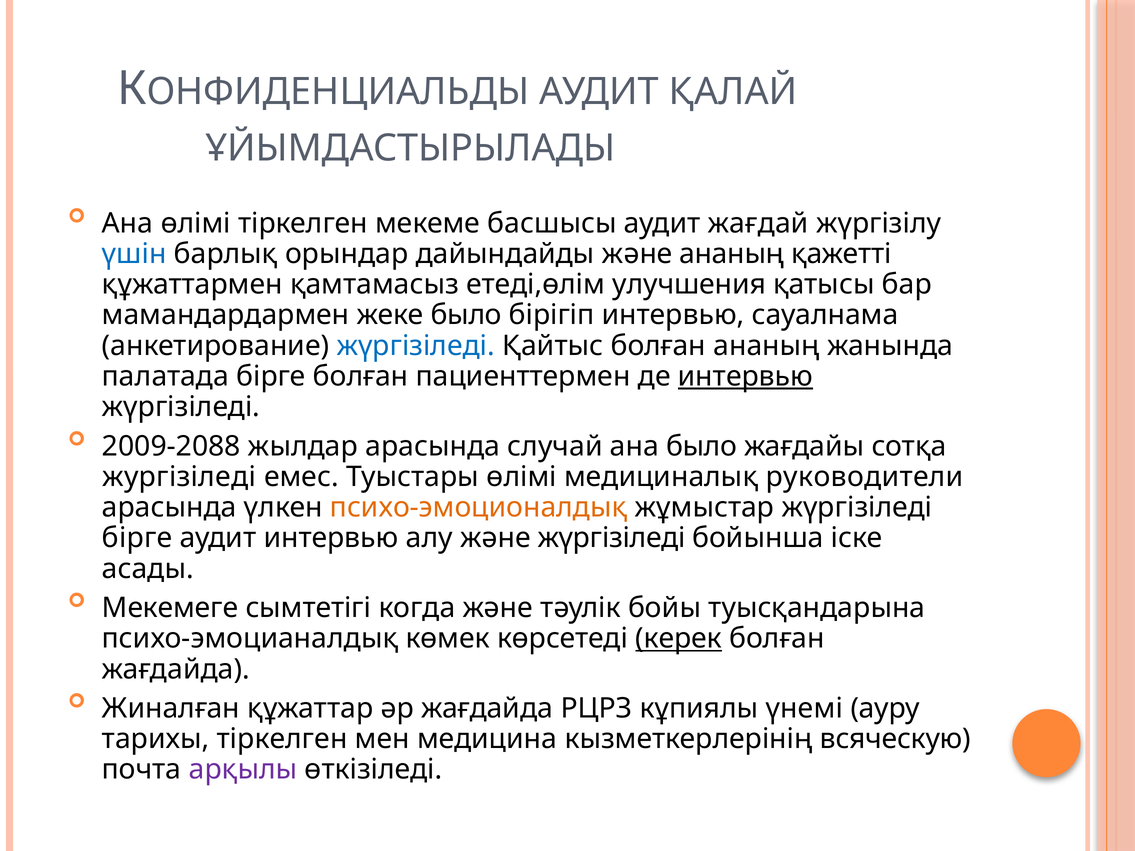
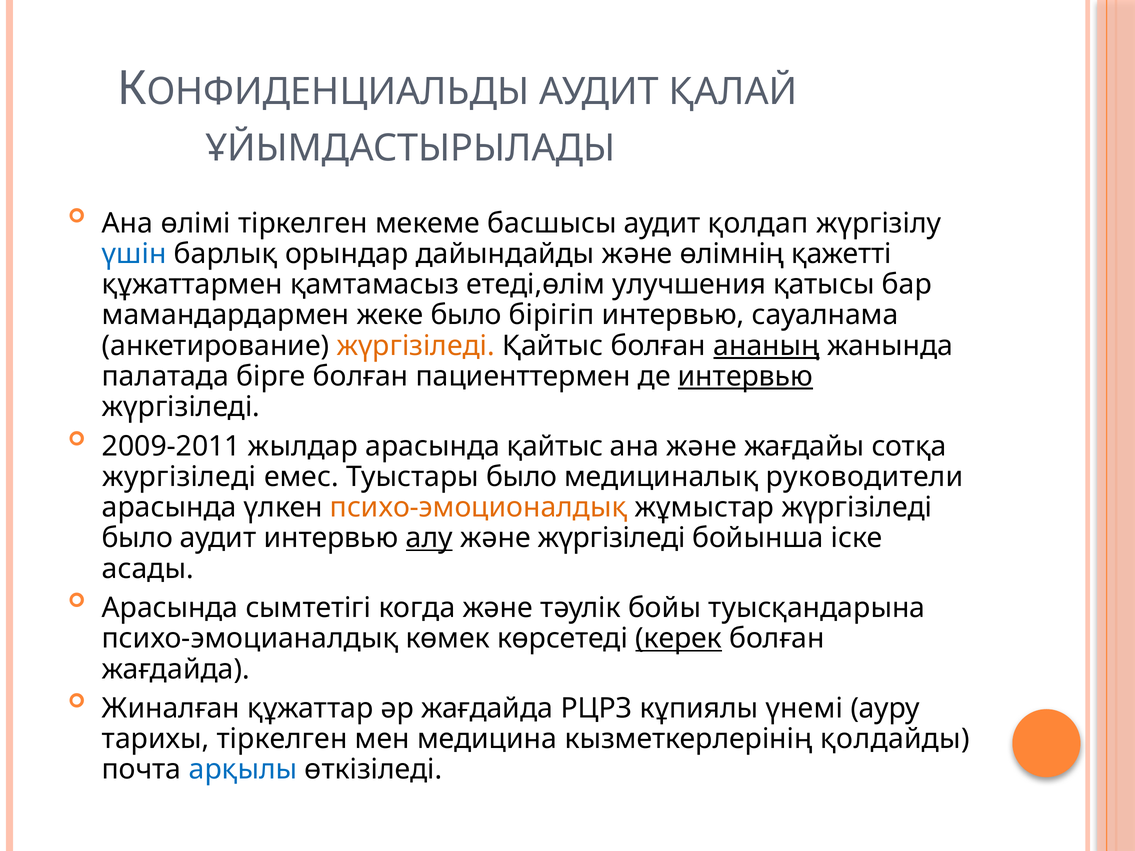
жағдай: жағдай -> қолдап
және ананың: ананың -> өлімнің
жүргізіледі at (416, 346) colour: blue -> orange
ананың at (767, 346) underline: none -> present
2009-2088: 2009-2088 -> 2009-2011
арасында случай: случай -> қайтыс
ана было: было -> және
Туыстары өлімі: өлімі -> было
бірге at (137, 538): бірге -> было
алу underline: none -> present
Мекемеге at (170, 608): Мекемеге -> Арасында
всяческую: всяческую -> қолдайды
арқылы colour: purple -> blue
